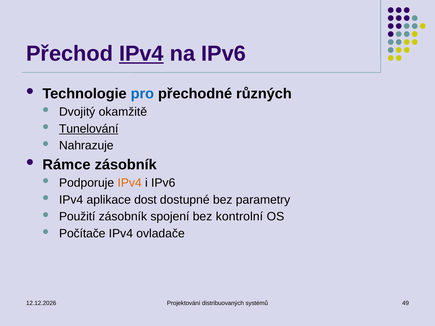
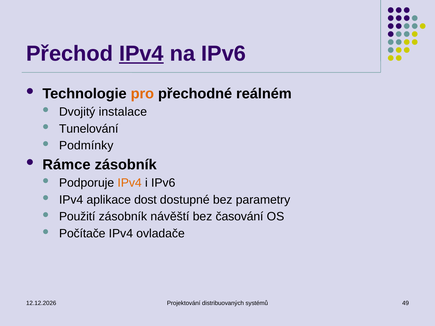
pro colour: blue -> orange
různých: různých -> reálném
okamžitě: okamžitě -> instalace
Tunelování underline: present -> none
Nahrazuje: Nahrazuje -> Podmínky
spojení: spojení -> návěští
kontrolní: kontrolní -> časování
